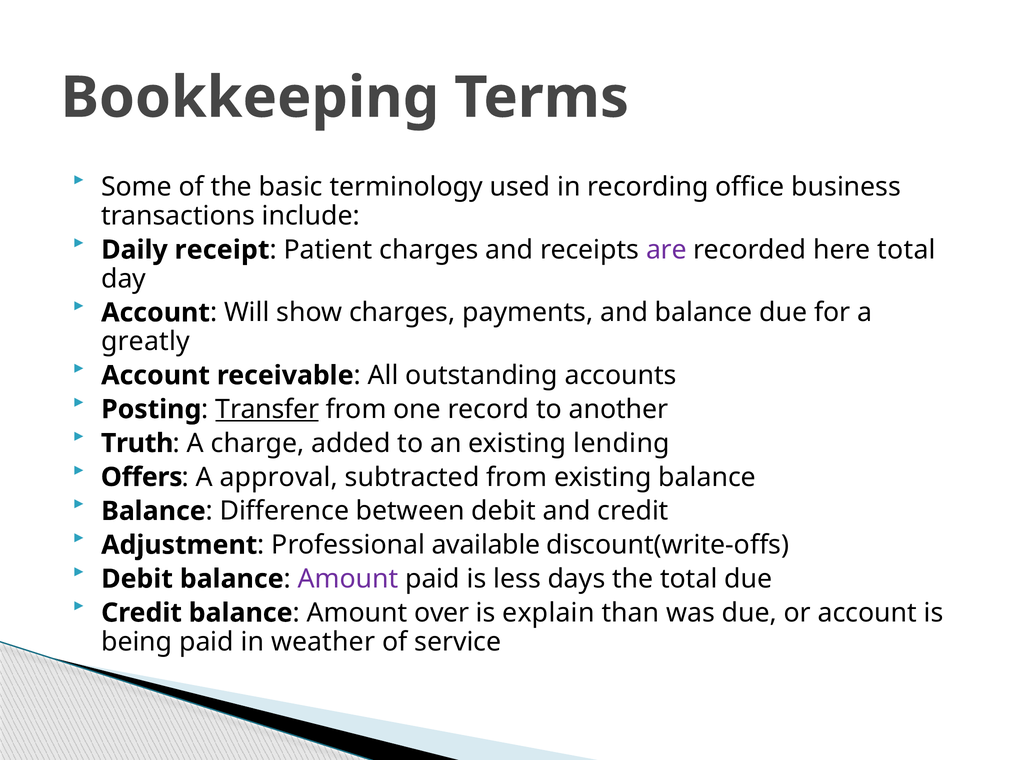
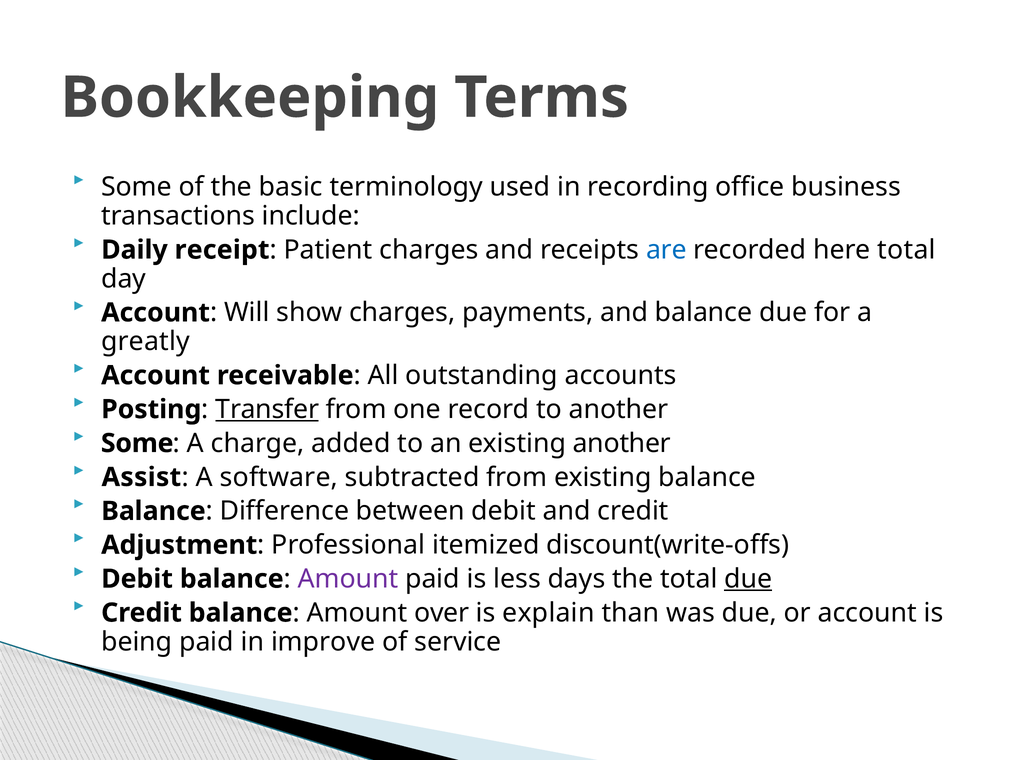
are colour: purple -> blue
Truth at (137, 443): Truth -> Some
existing lending: lending -> another
Offers: Offers -> Assist
approval: approval -> software
available: available -> itemized
due at (748, 579) underline: none -> present
weather: weather -> improve
